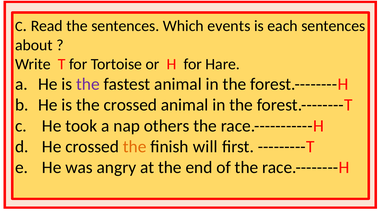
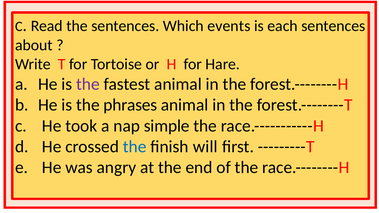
the crossed: crossed -> phrases
others: others -> simple
the at (135, 147) colour: orange -> blue
